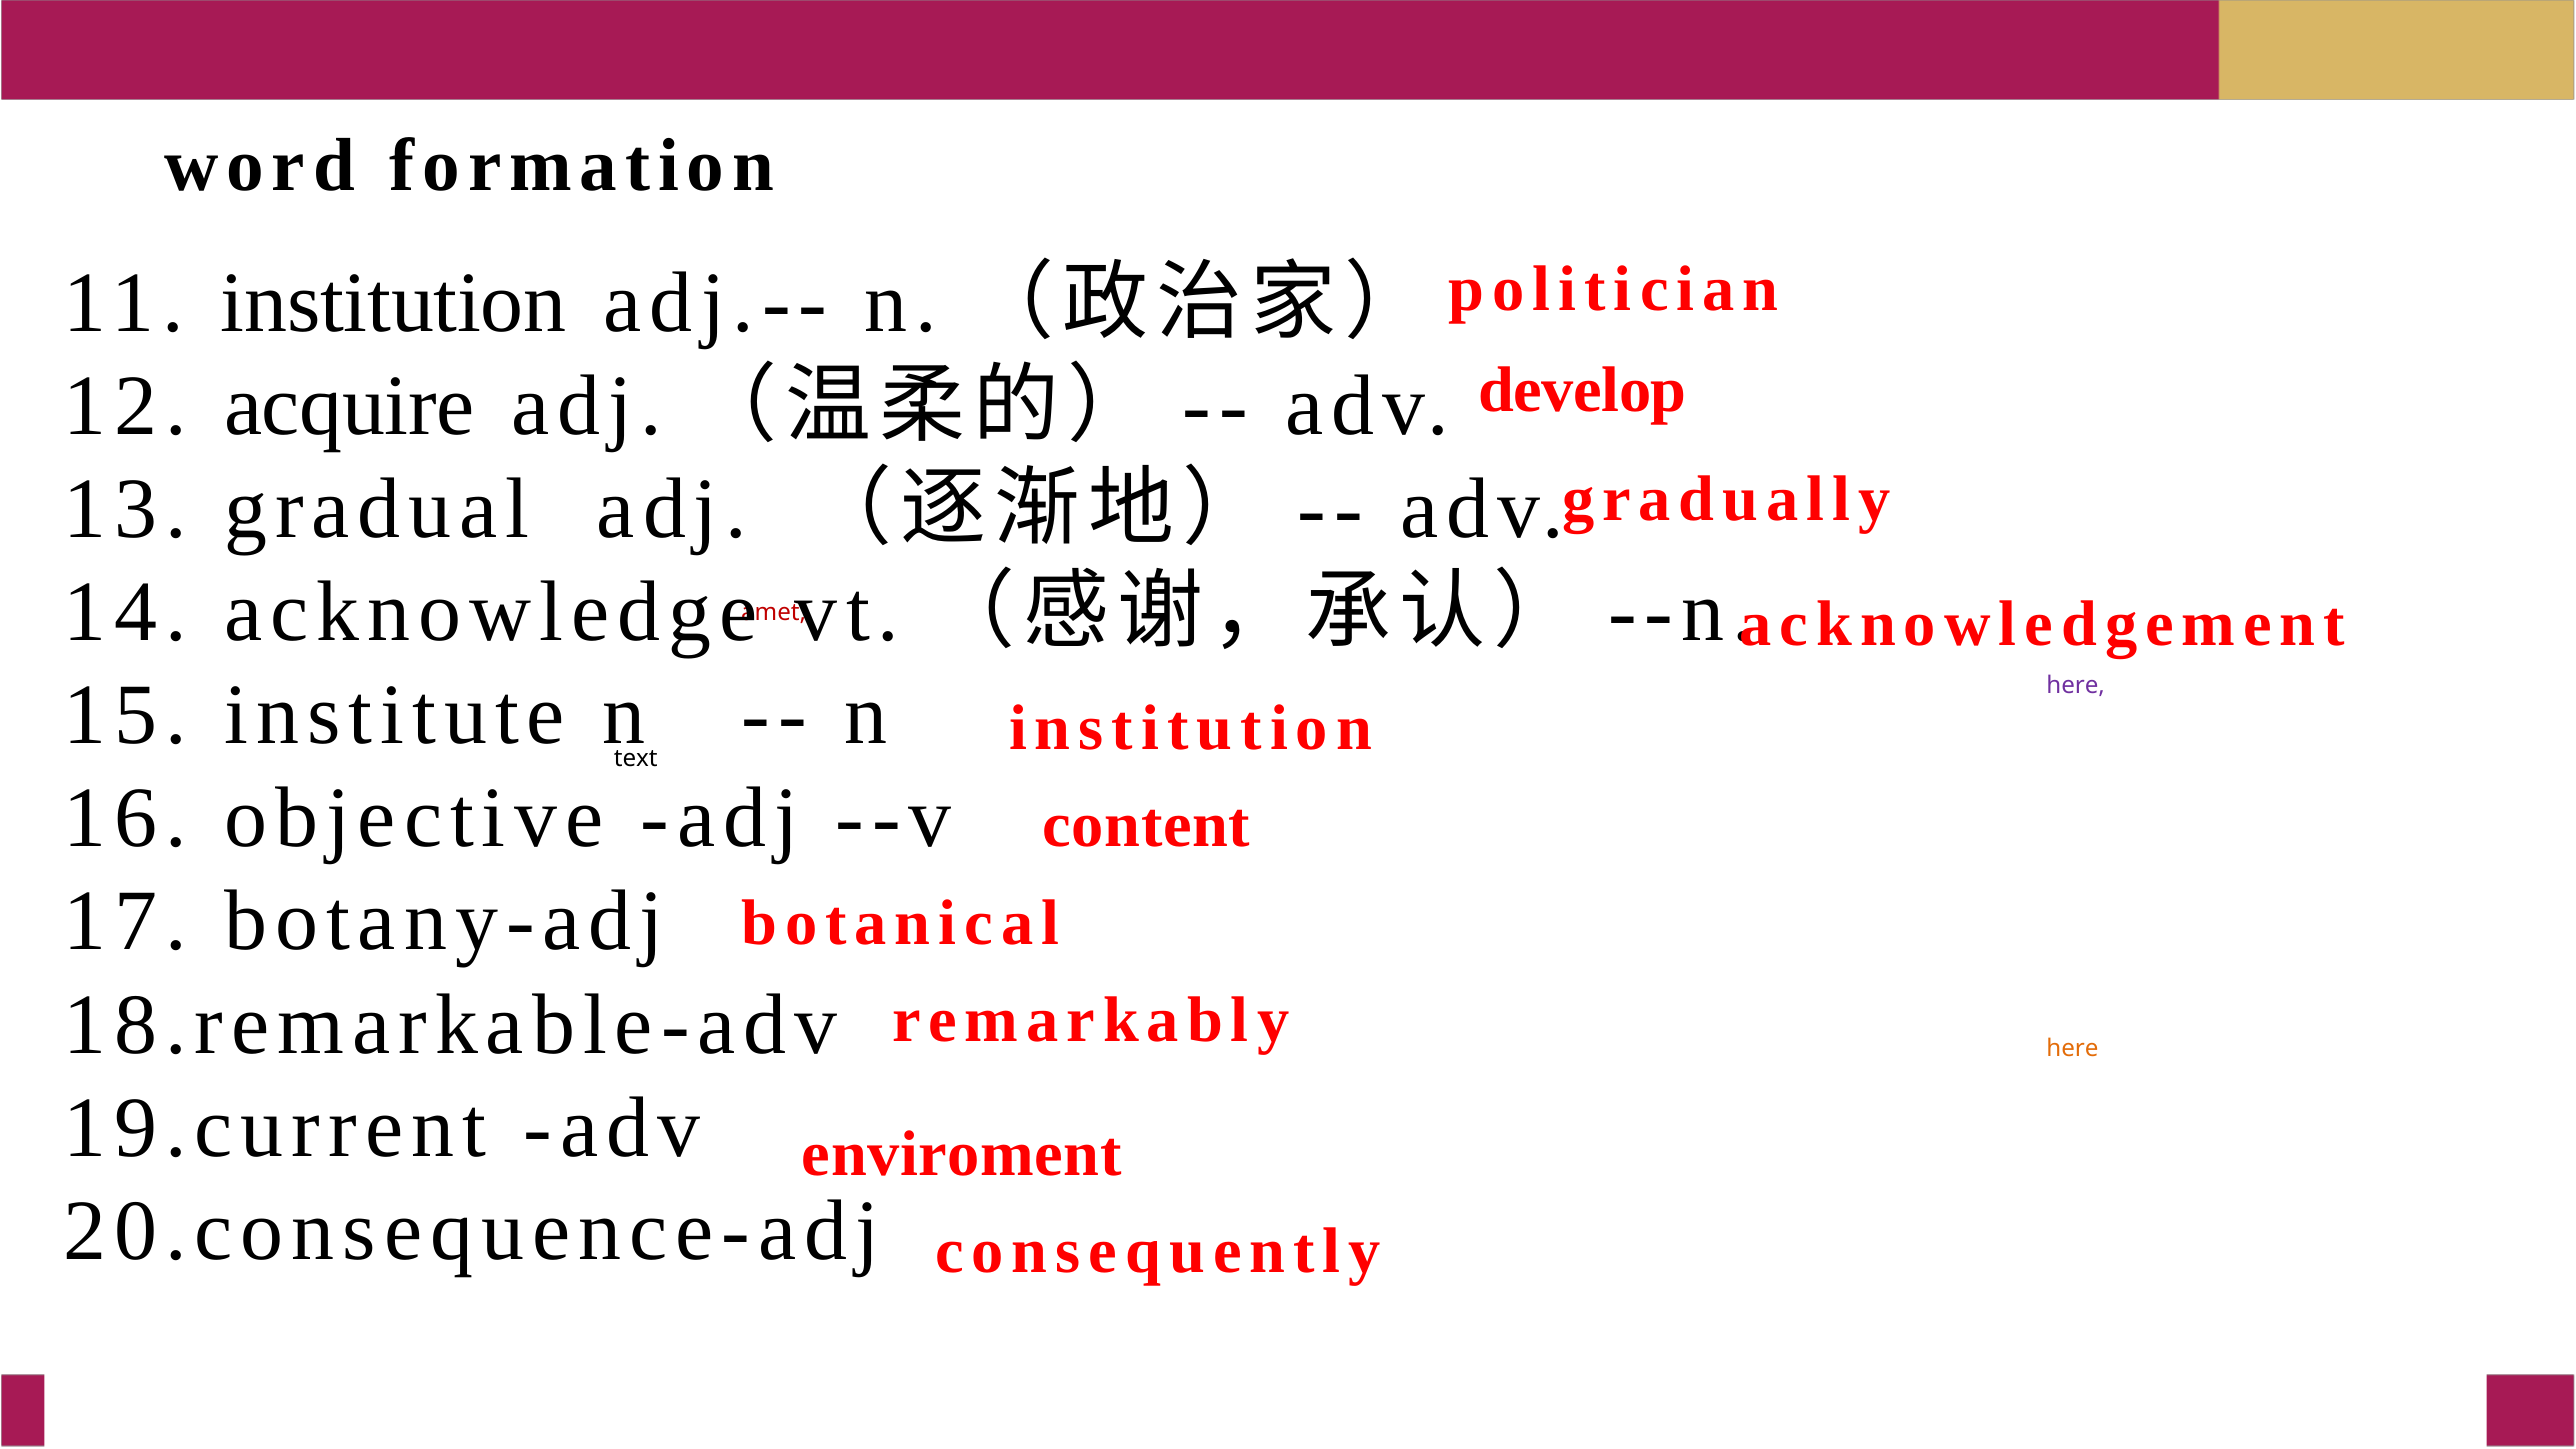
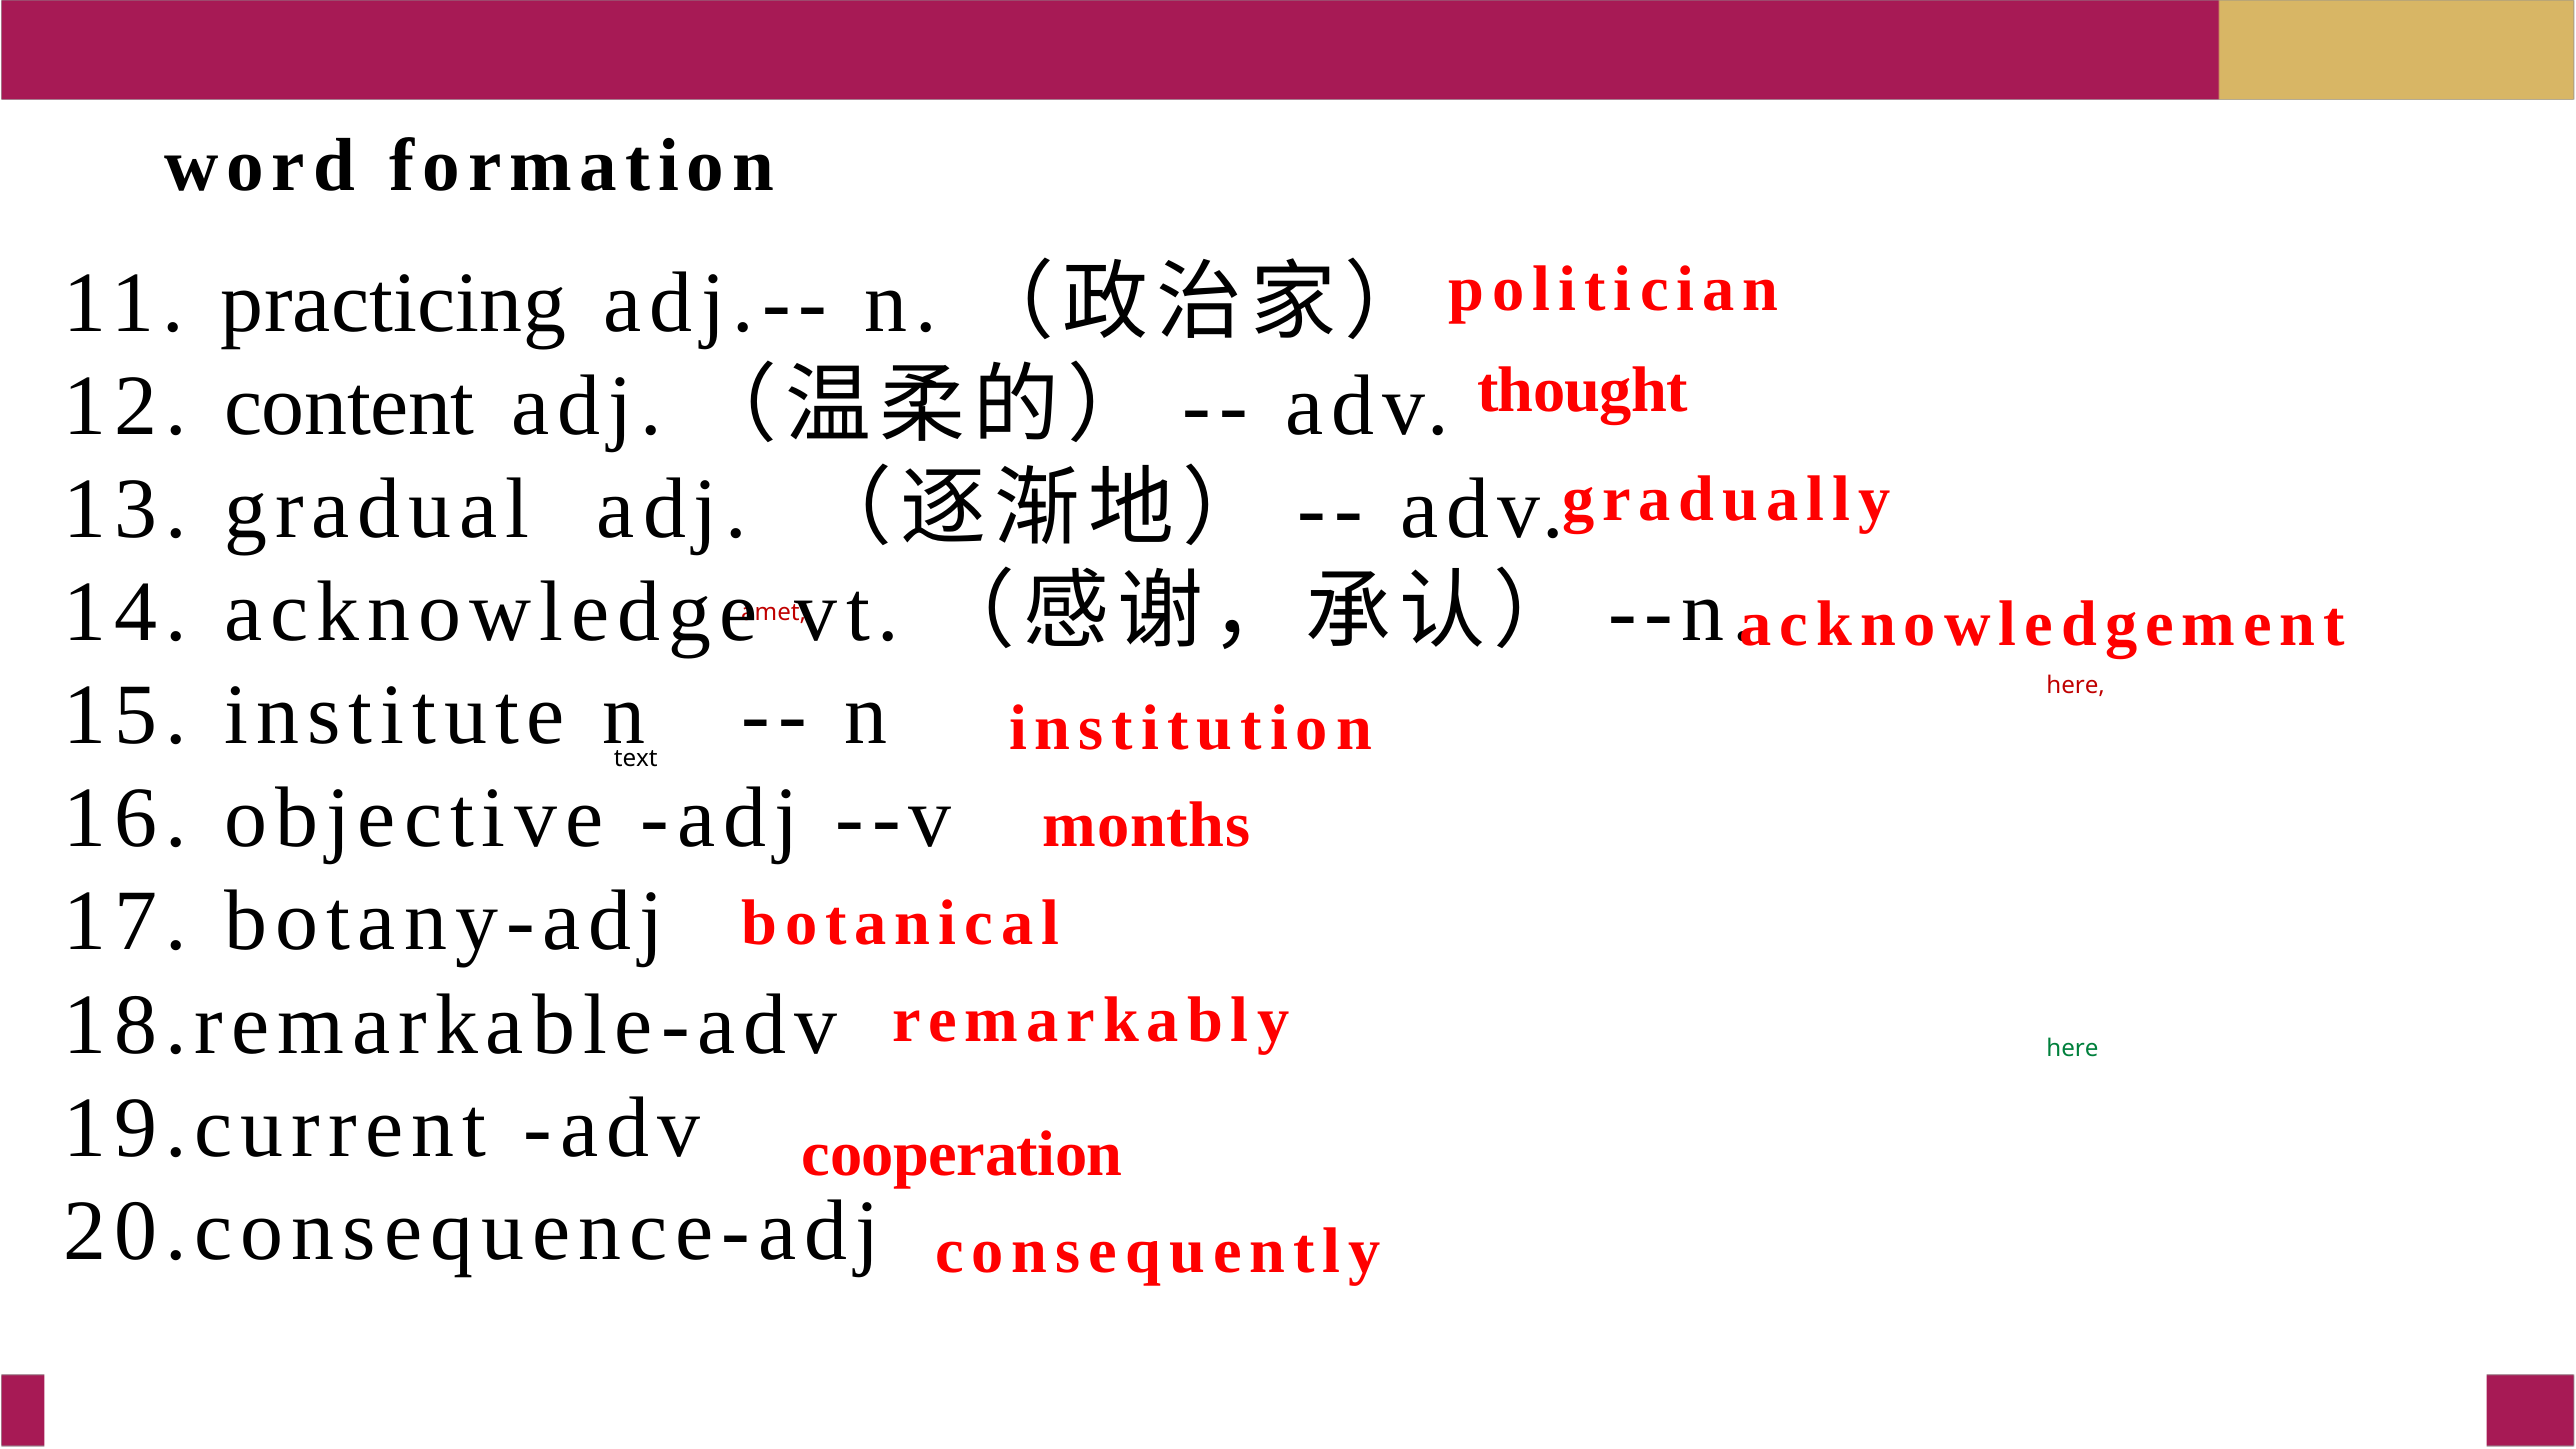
11 institution: institution -> practicing
develop: develop -> thought
acquire: acquire -> content
here at (2076, 685) colour: purple -> red
content: content -> months
here at (2072, 1049) colour: orange -> green
enviroment: enviroment -> cooperation
